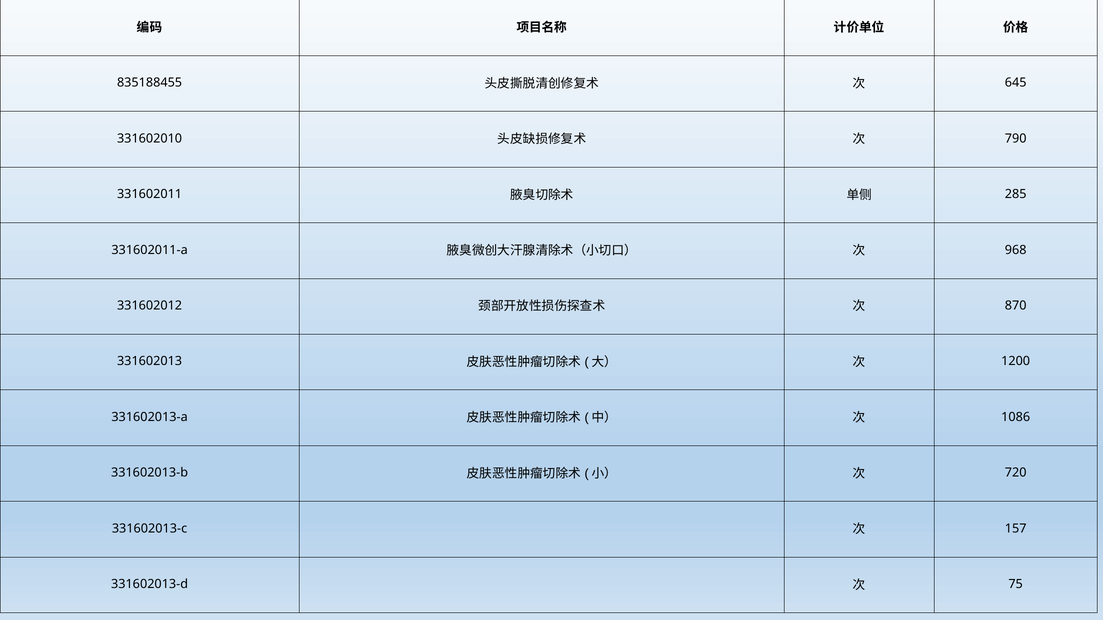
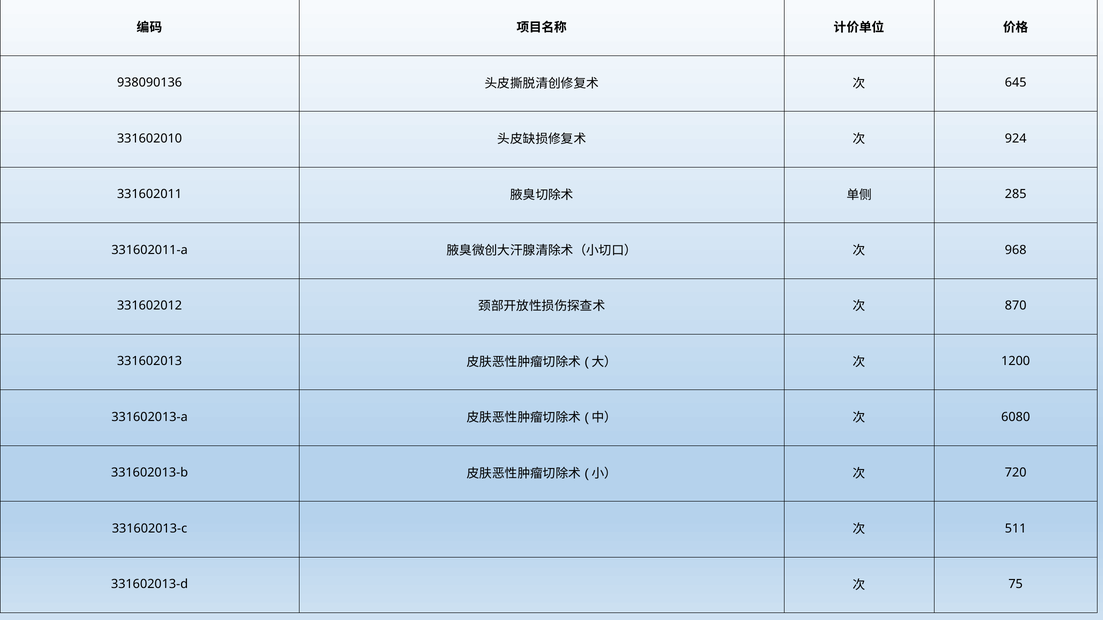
835188455: 835188455 -> 938090136
790: 790 -> 924
1086: 1086 -> 6080
157: 157 -> 511
